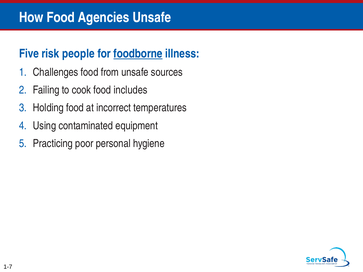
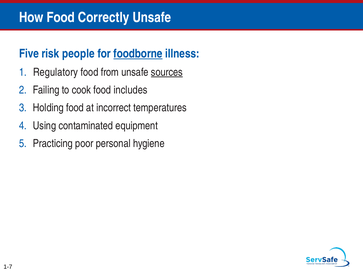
Agencies: Agencies -> Correctly
Challenges: Challenges -> Regulatory
sources underline: none -> present
